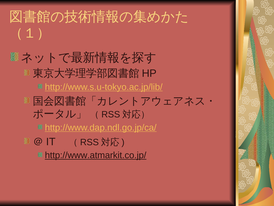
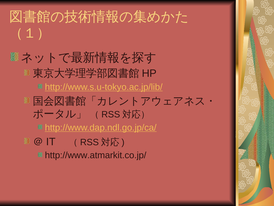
http://www.atmarkit.co.jp/ underline: present -> none
